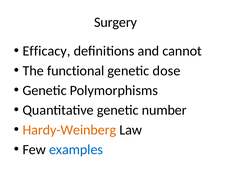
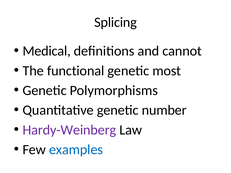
Surgery: Surgery -> Splicing
Efficacy: Efficacy -> Medical
dose: dose -> most
Hardy-Weinberg colour: orange -> purple
